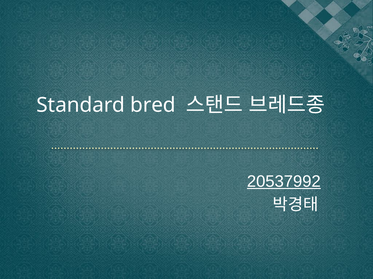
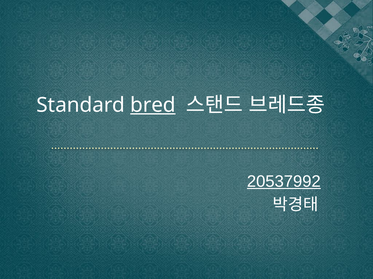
bred underline: none -> present
